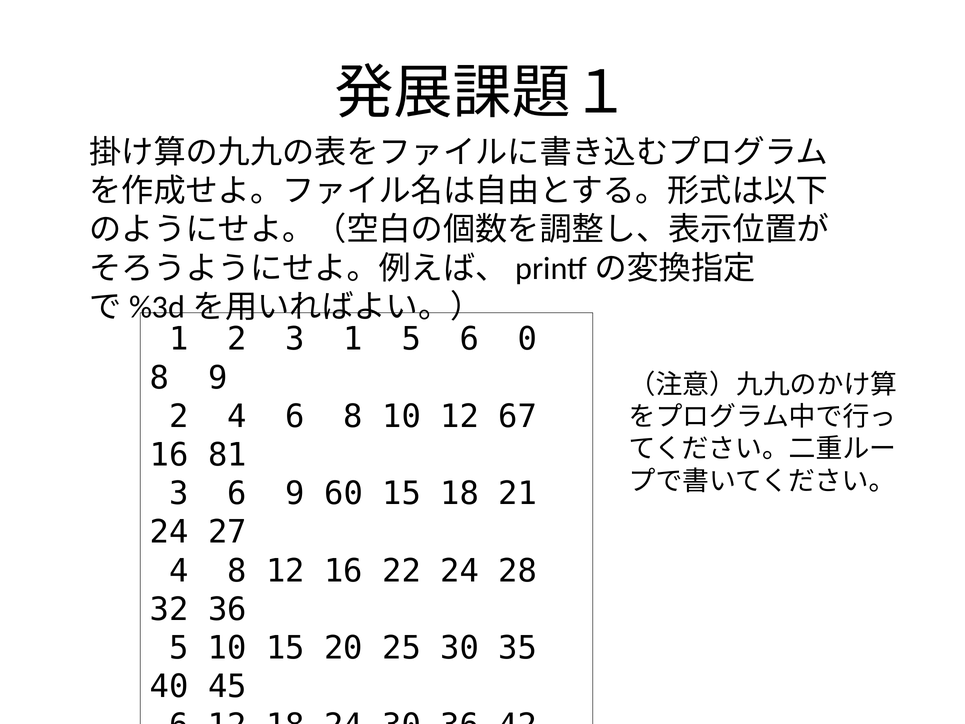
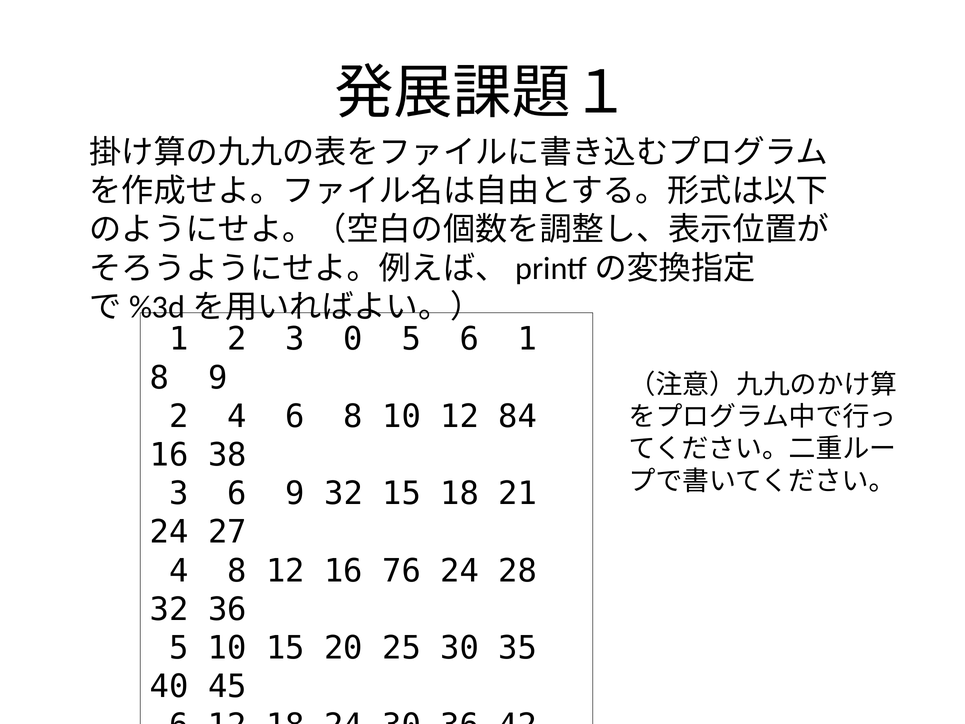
3 1: 1 -> 0
6 0: 0 -> 1
67: 67 -> 84
16 81: 81 -> 38
9 60: 60 -> 32
22: 22 -> 76
